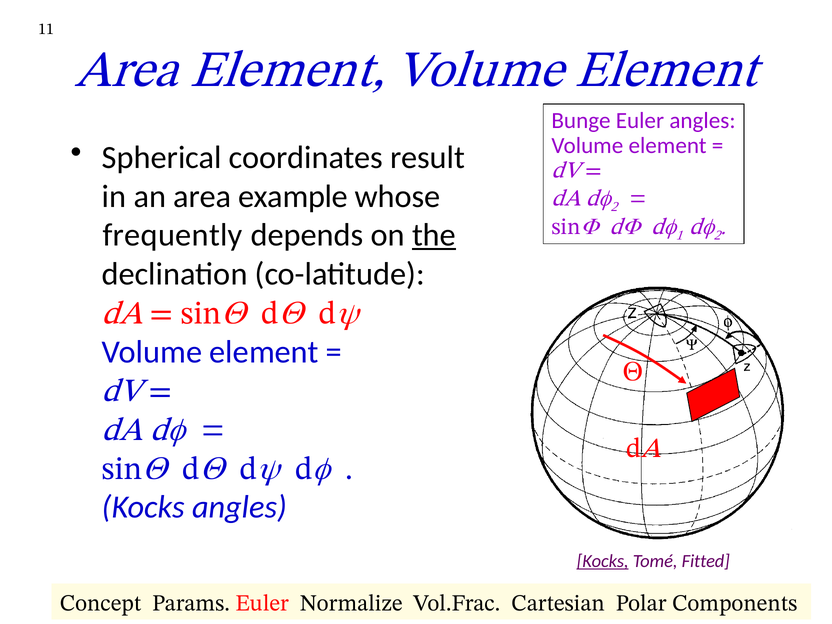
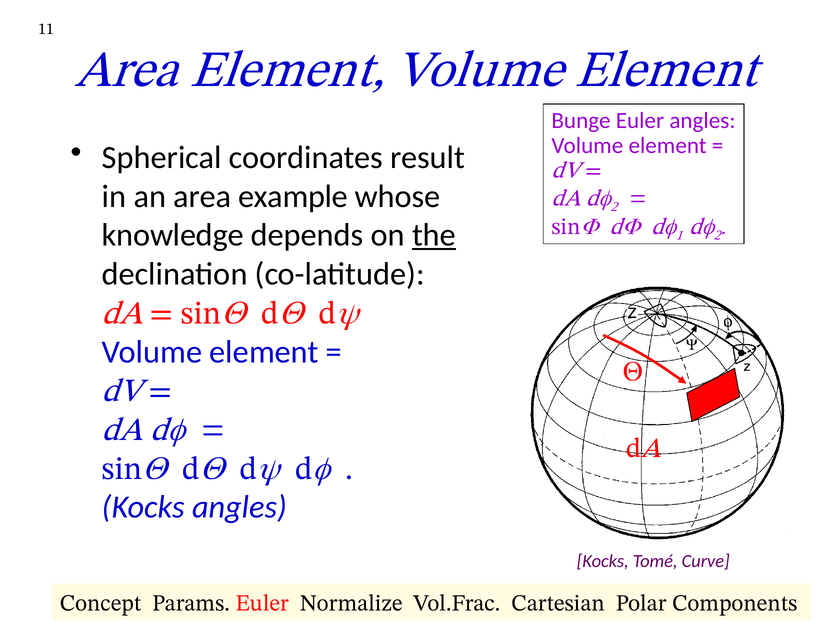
frequently: frequently -> knowledge
Kocks at (603, 561) underline: present -> none
Fitted: Fitted -> Curve
